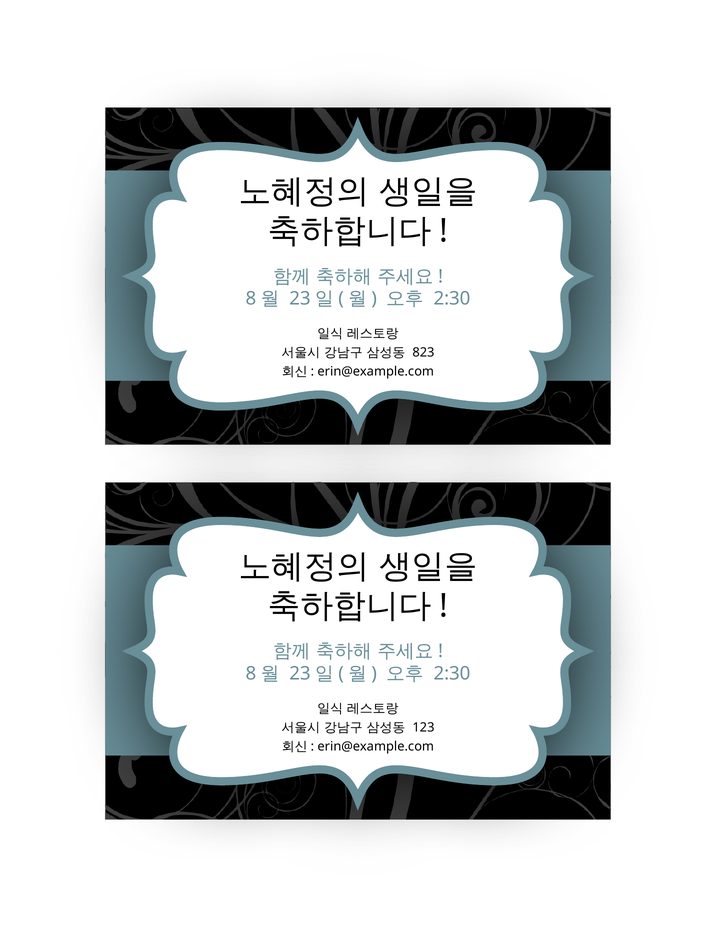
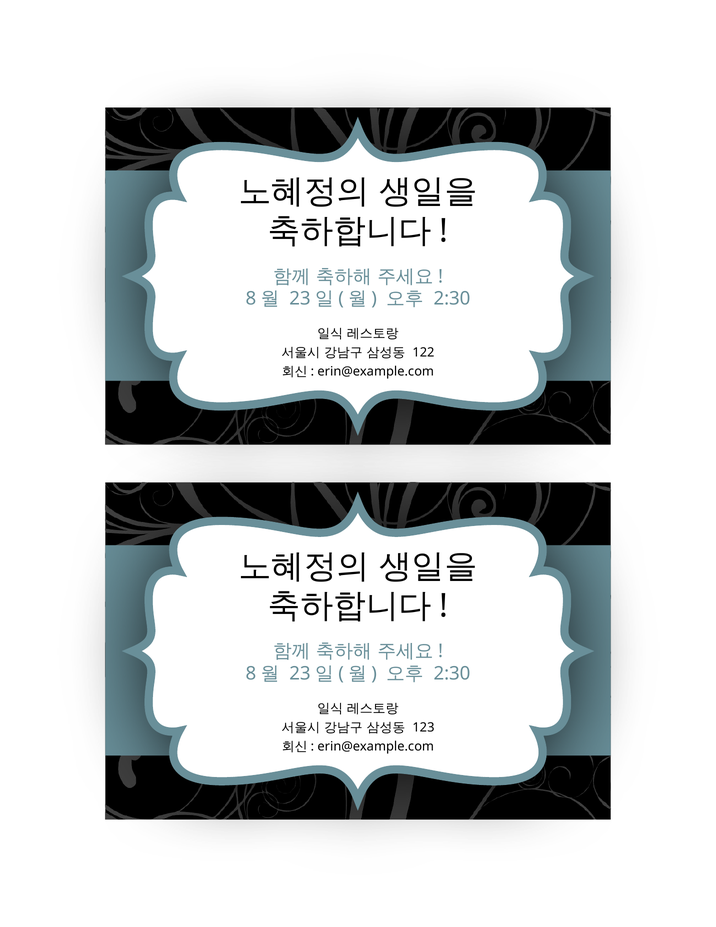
823: 823 -> 122
